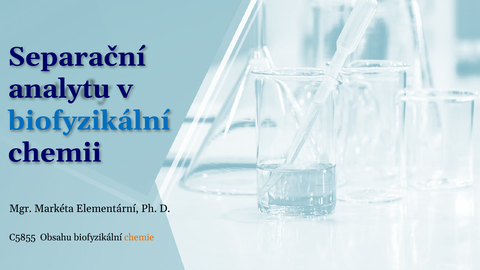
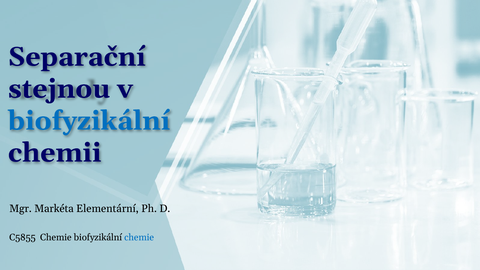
analytu: analytu -> stejnou
C5855 Obsahu: Obsahu -> Chemie
chemie at (139, 237) colour: orange -> blue
